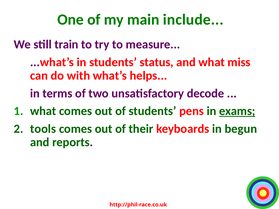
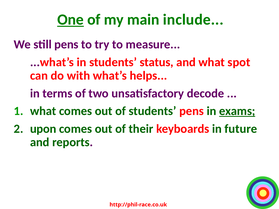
One underline: none -> present
still train: train -> pens
miss: miss -> spot
tools: tools -> upon
begun: begun -> future
